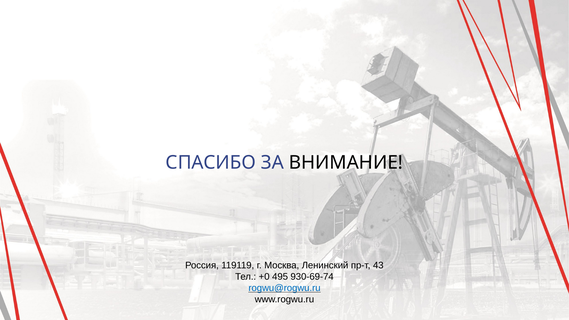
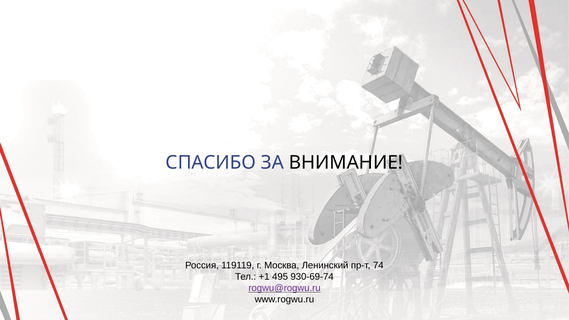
43: 43 -> 74
+0: +0 -> +1
rogwu@rogwu.ru colour: blue -> purple
